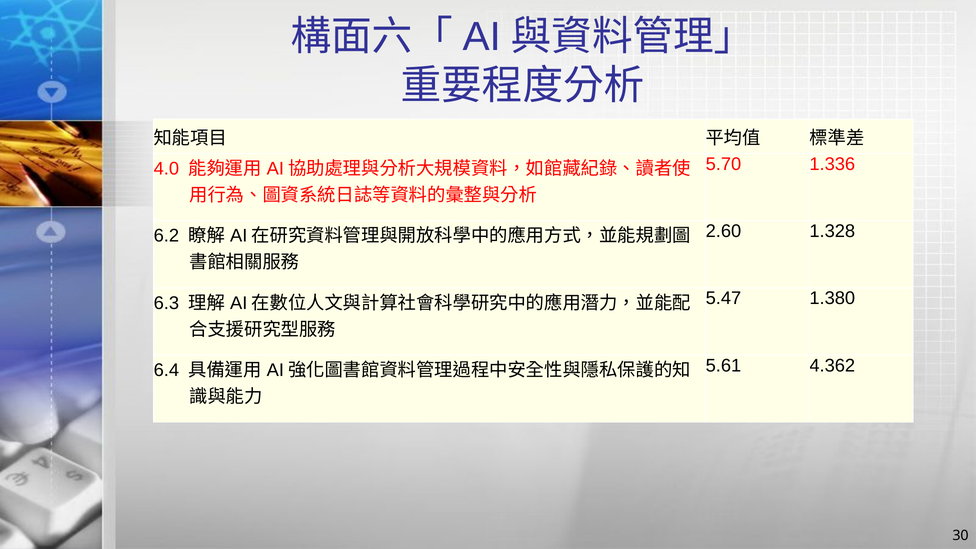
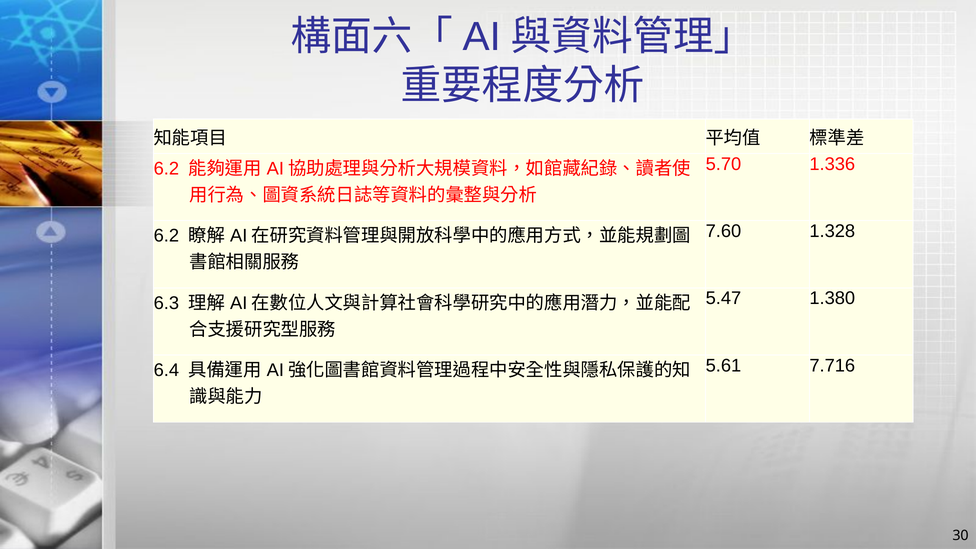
4.0 at (166, 169): 4.0 -> 6.2
2.60: 2.60 -> 7.60
4.362: 4.362 -> 7.716
